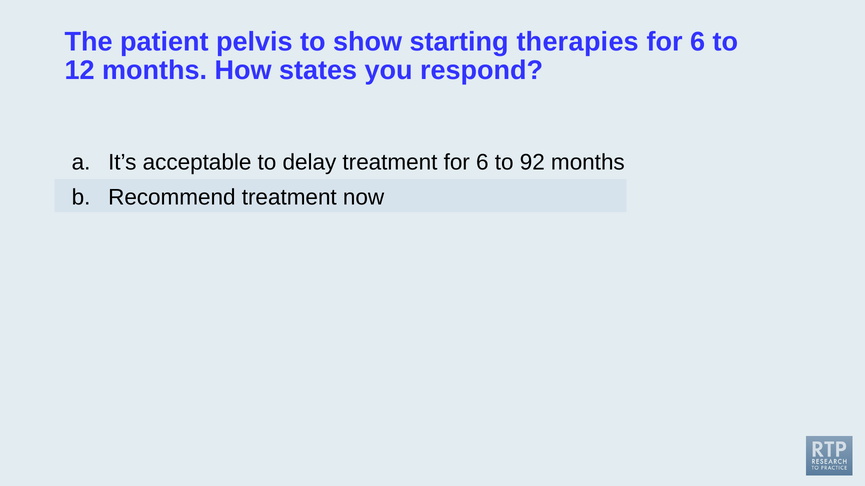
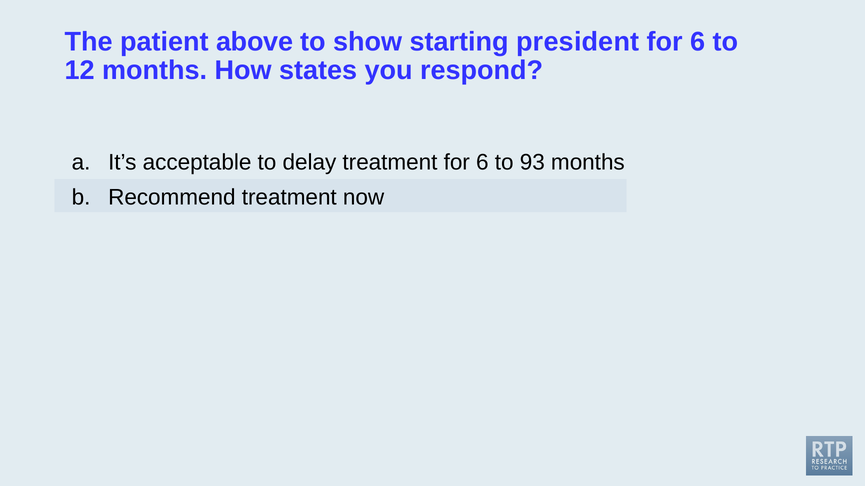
pelvis: pelvis -> above
therapies: therapies -> president
92: 92 -> 93
